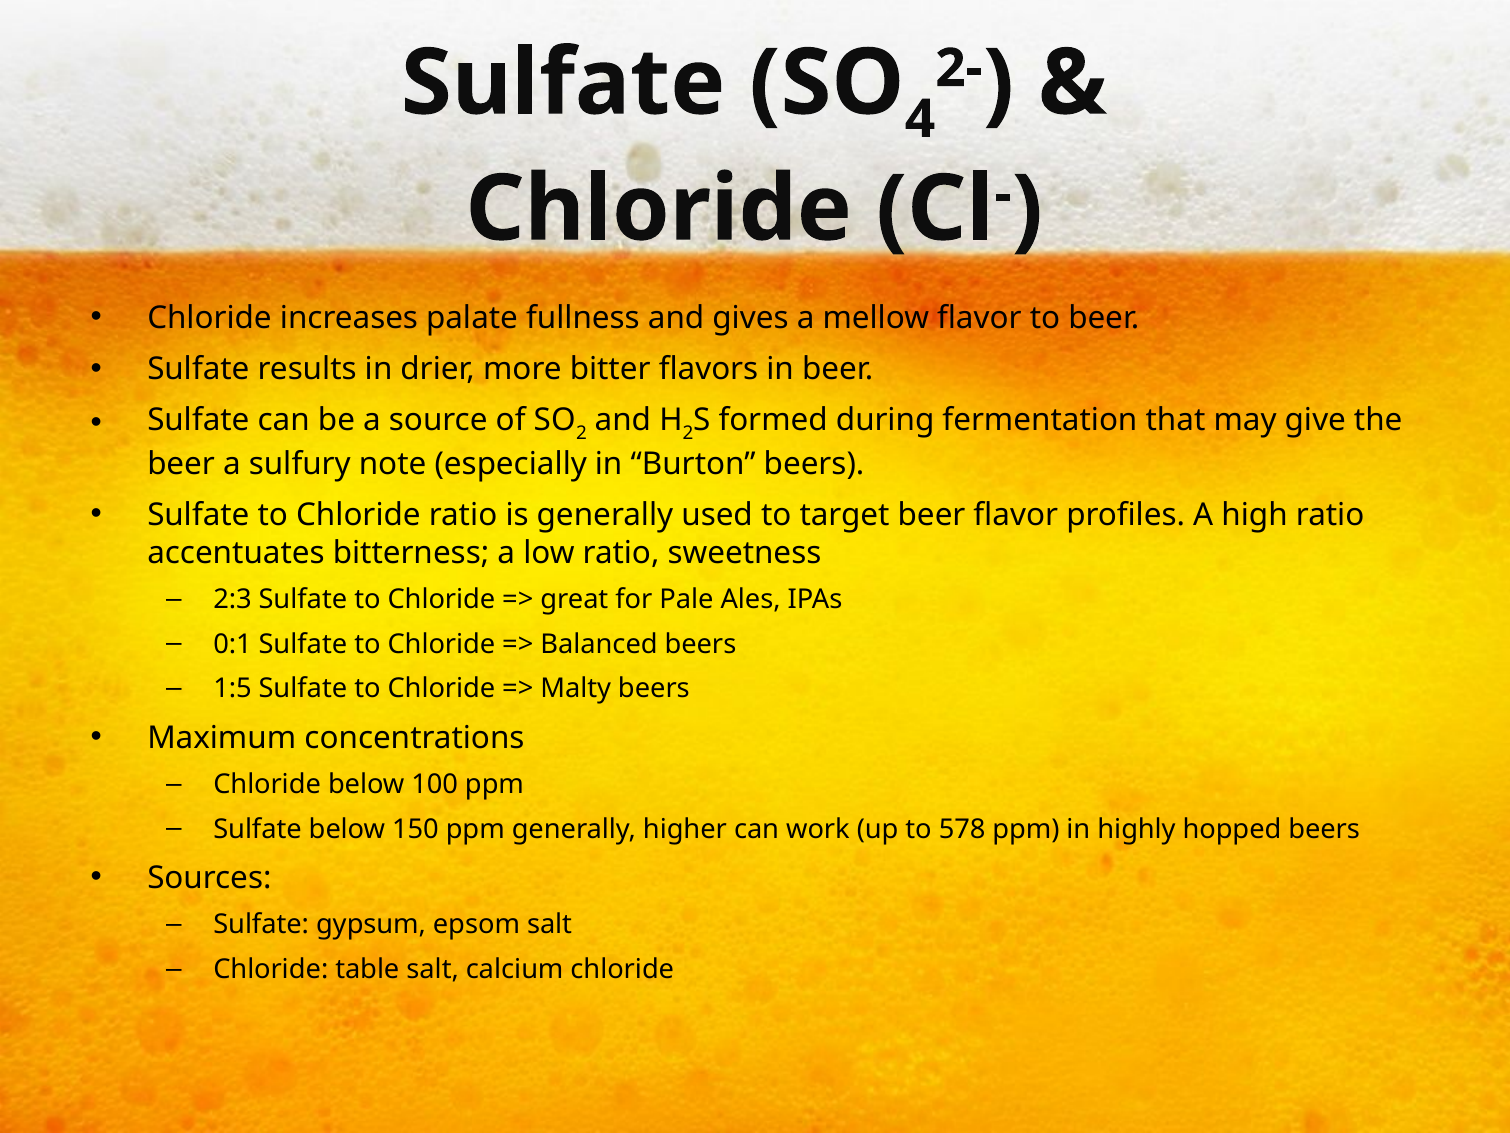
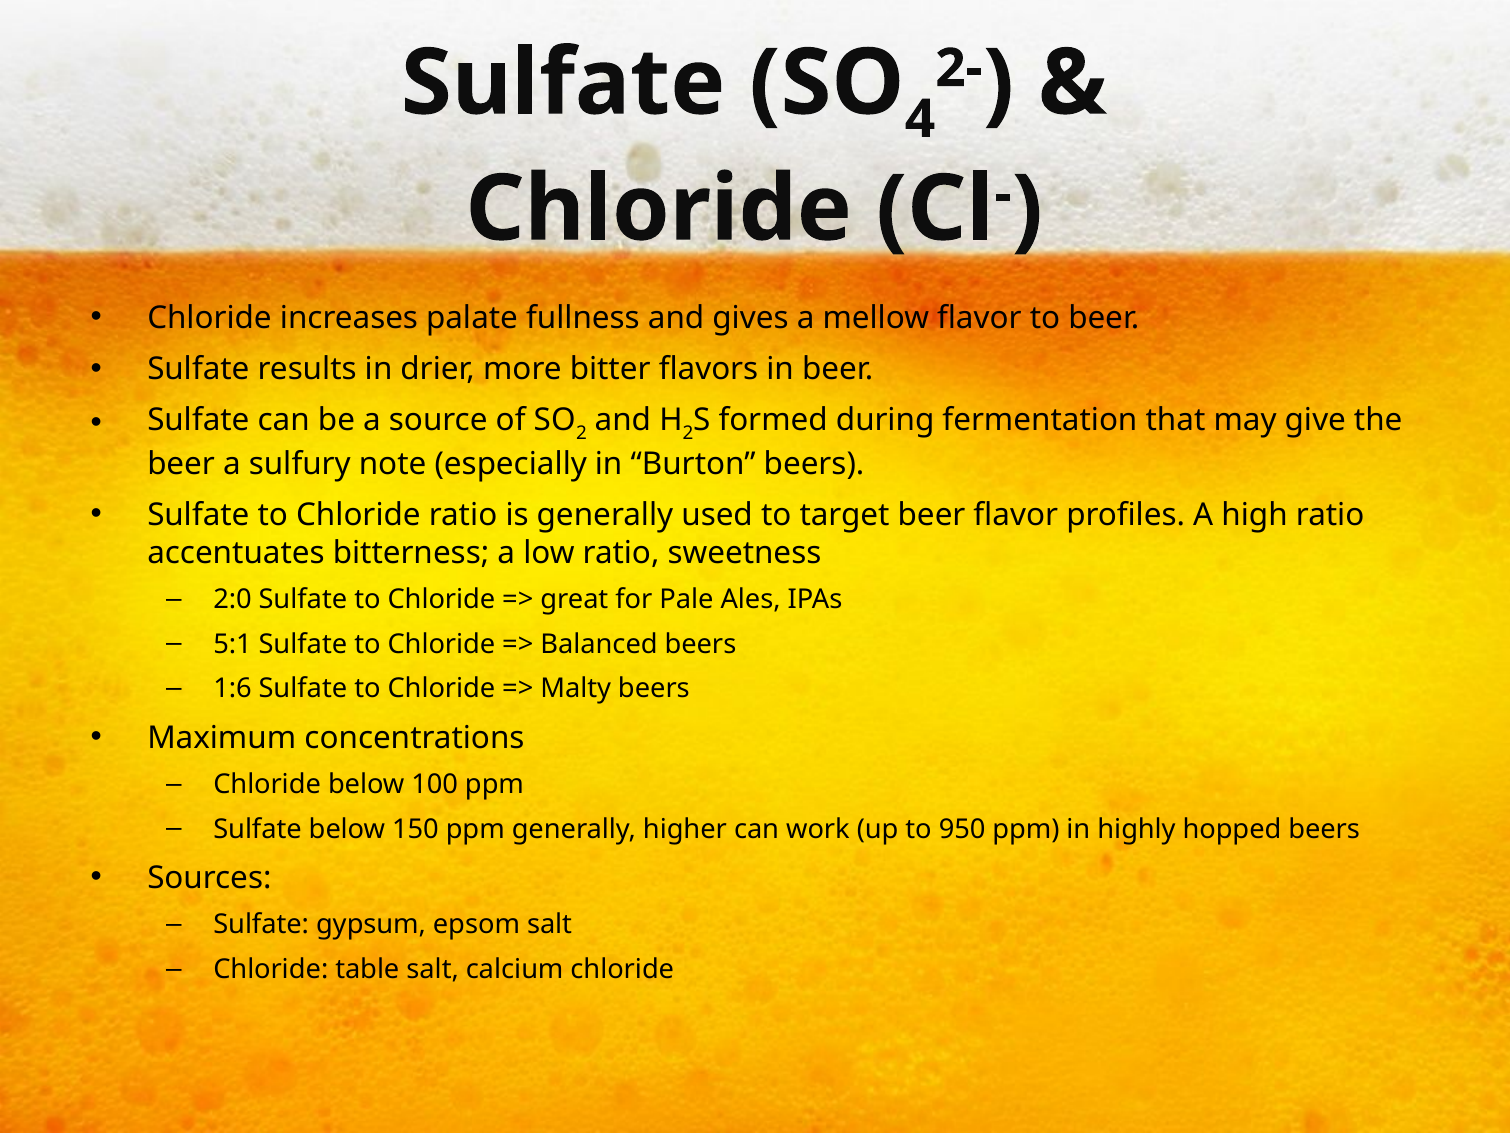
2:3: 2:3 -> 2:0
0:1: 0:1 -> 5:1
1:5: 1:5 -> 1:6
578: 578 -> 950
